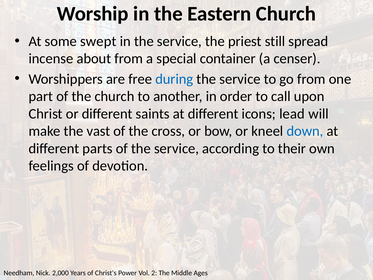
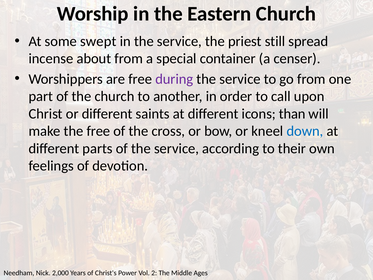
during colour: blue -> purple
lead: lead -> than
the vast: vast -> free
